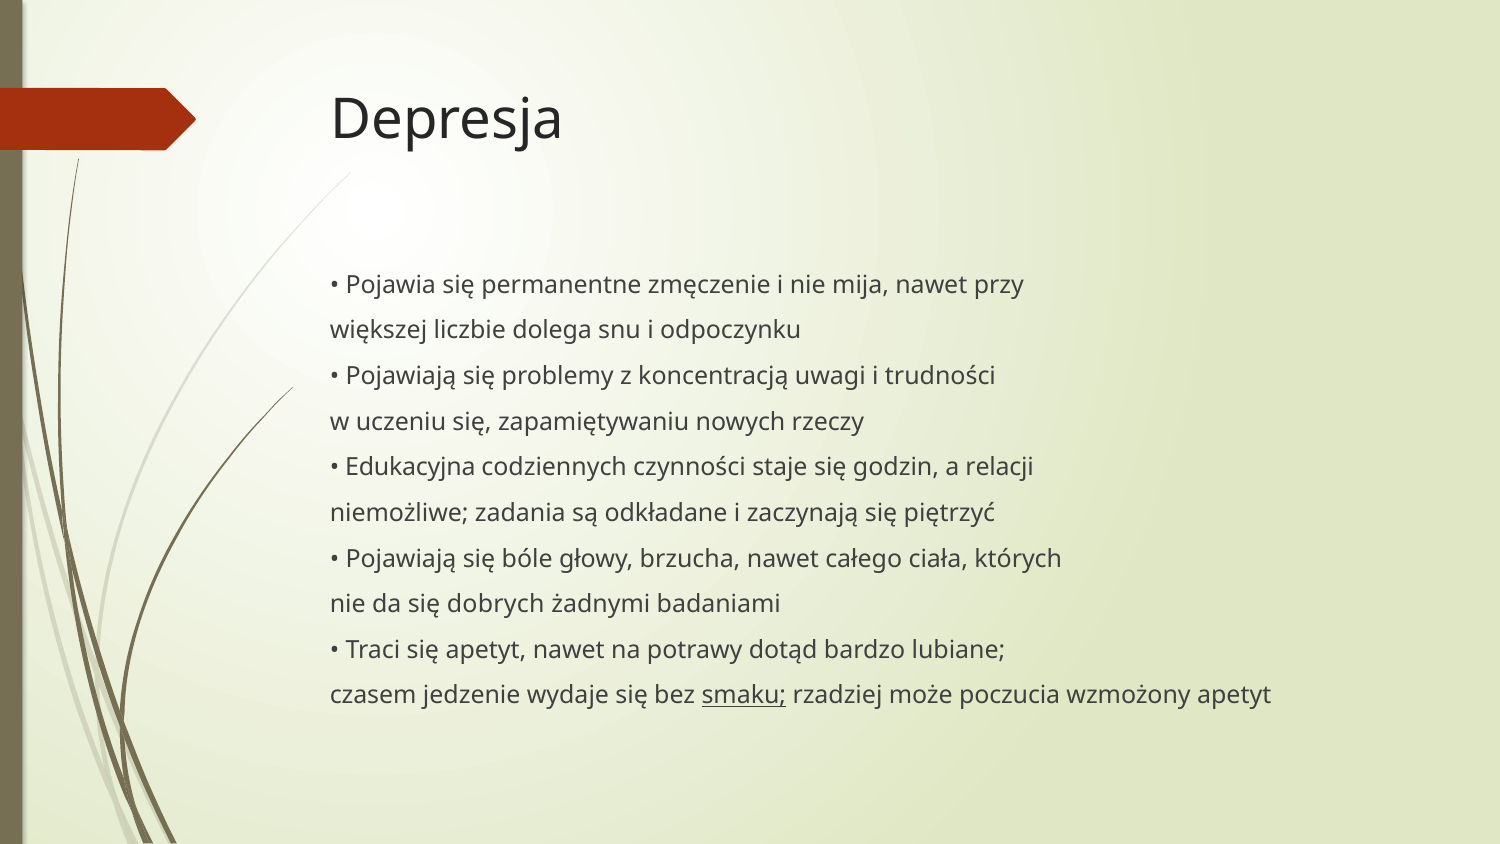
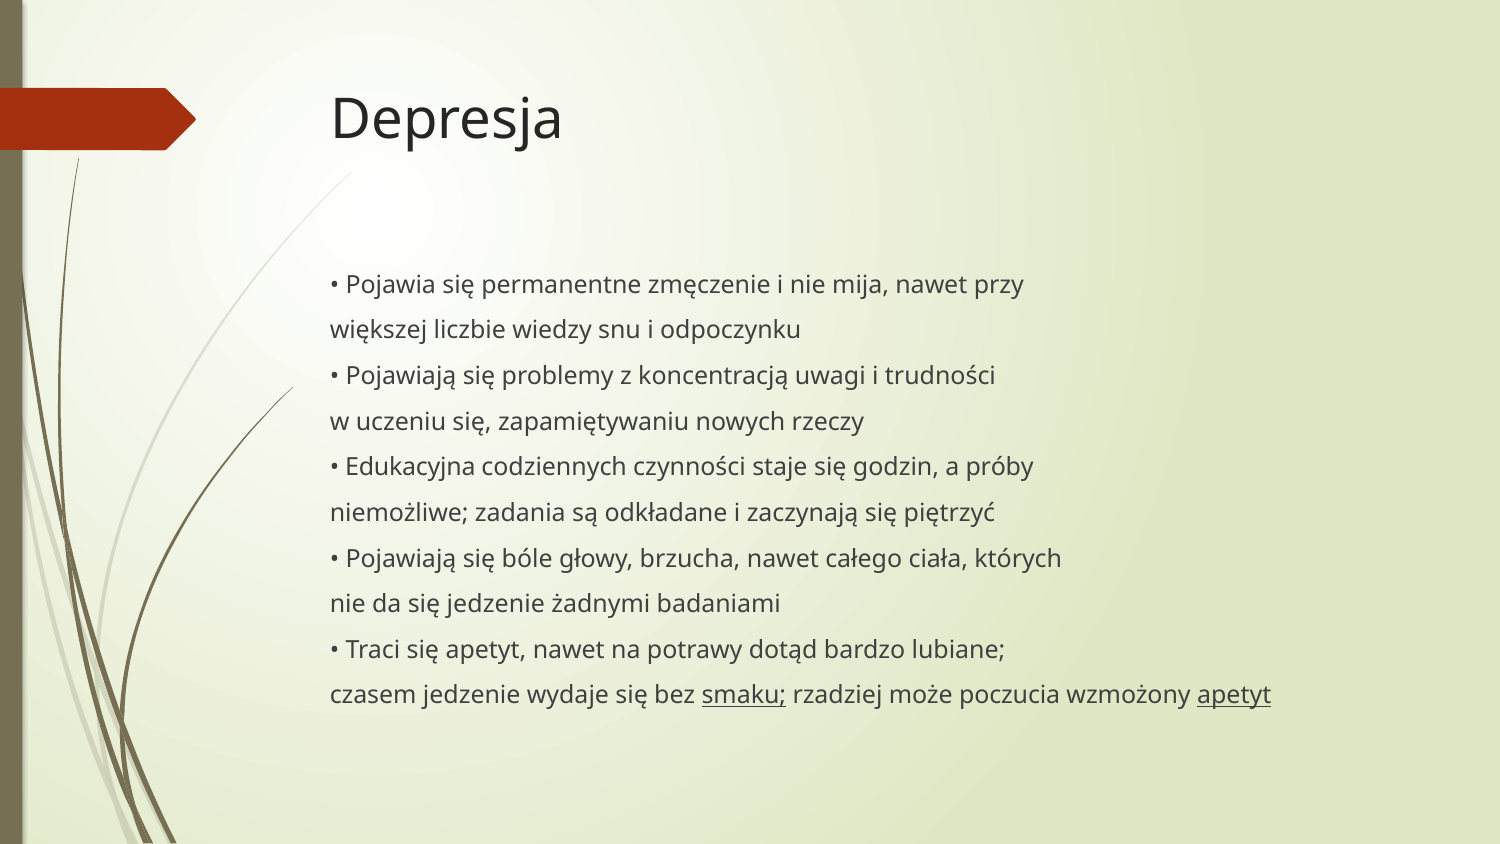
dolega: dolega -> wiedzy
relacji: relacji -> próby
się dobrych: dobrych -> jedzenie
apetyt at (1234, 695) underline: none -> present
